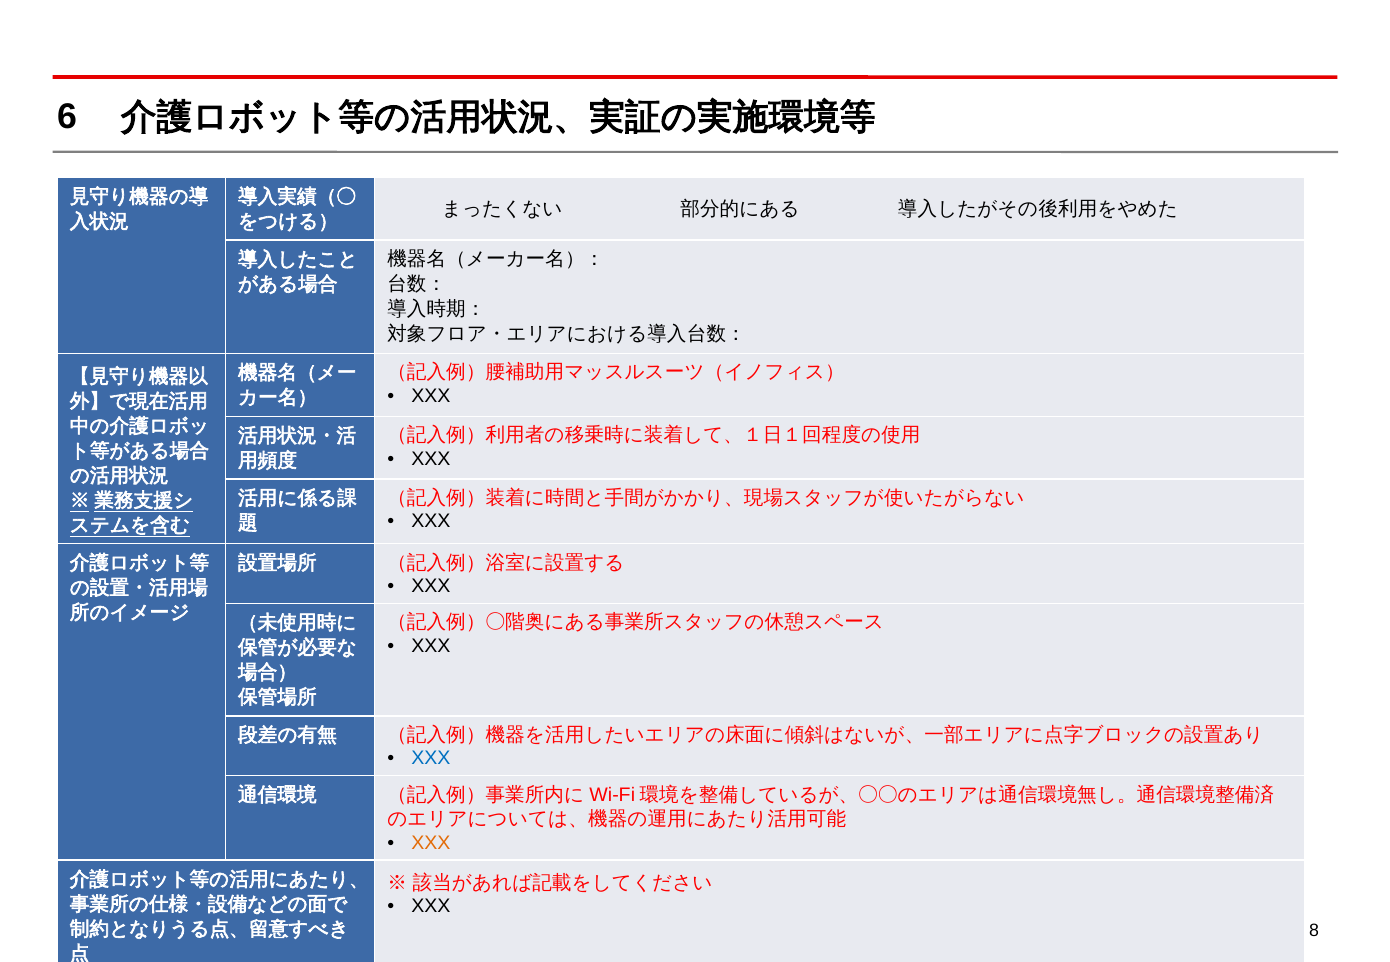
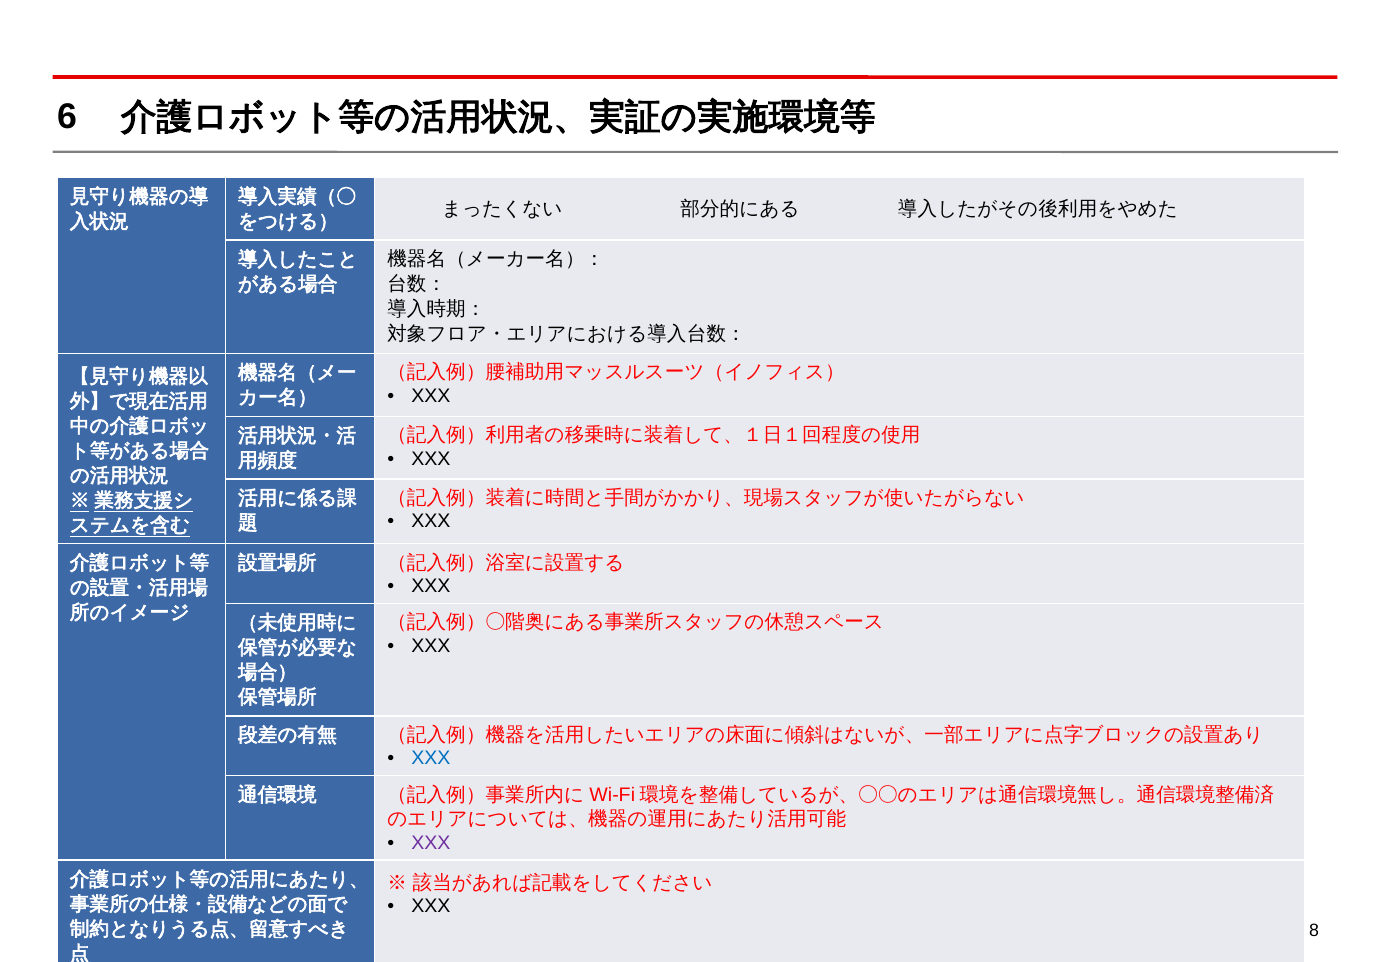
XXX at (431, 843) colour: orange -> purple
